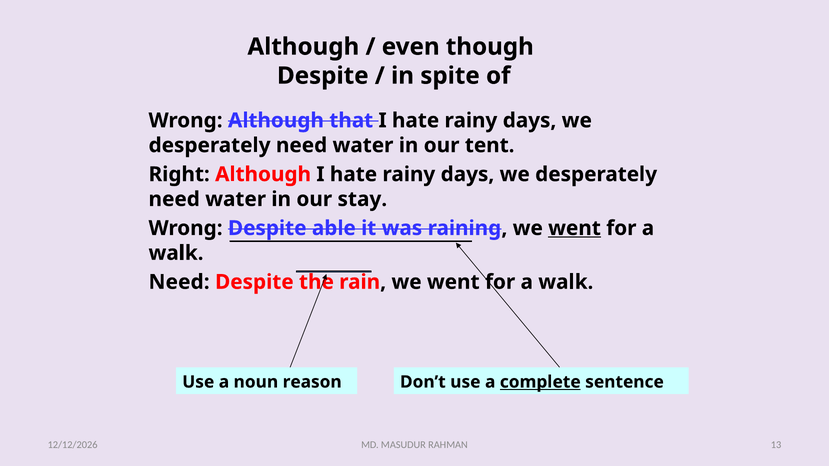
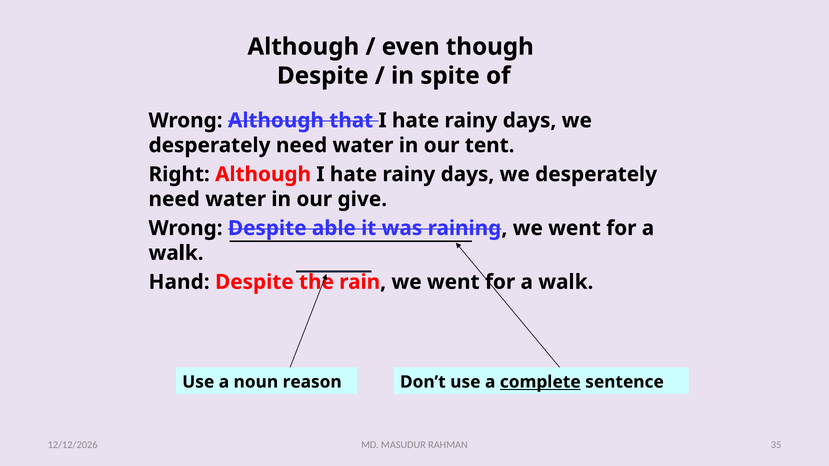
stay: stay -> give
went at (574, 228) underline: present -> none
Need at (179, 282): Need -> Hand
13: 13 -> 35
